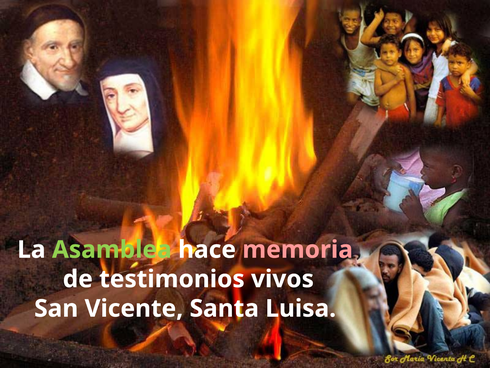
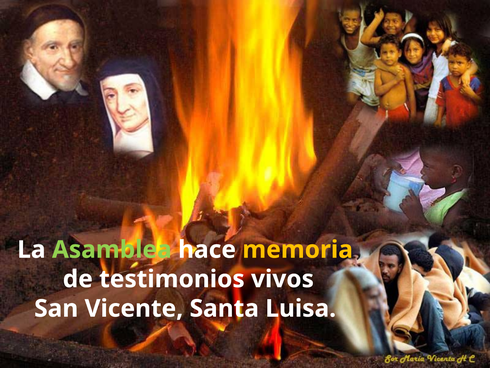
memoria colour: pink -> yellow
